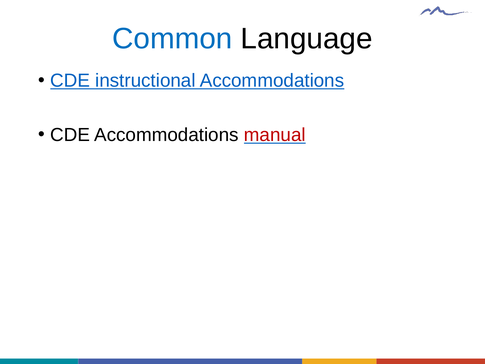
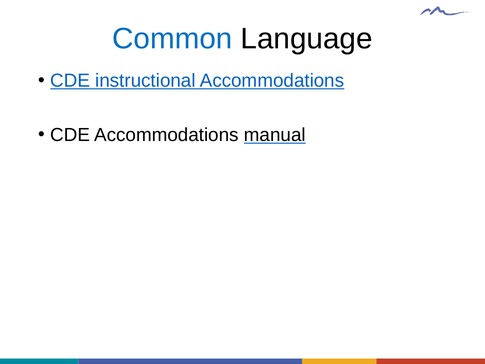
manual colour: red -> black
